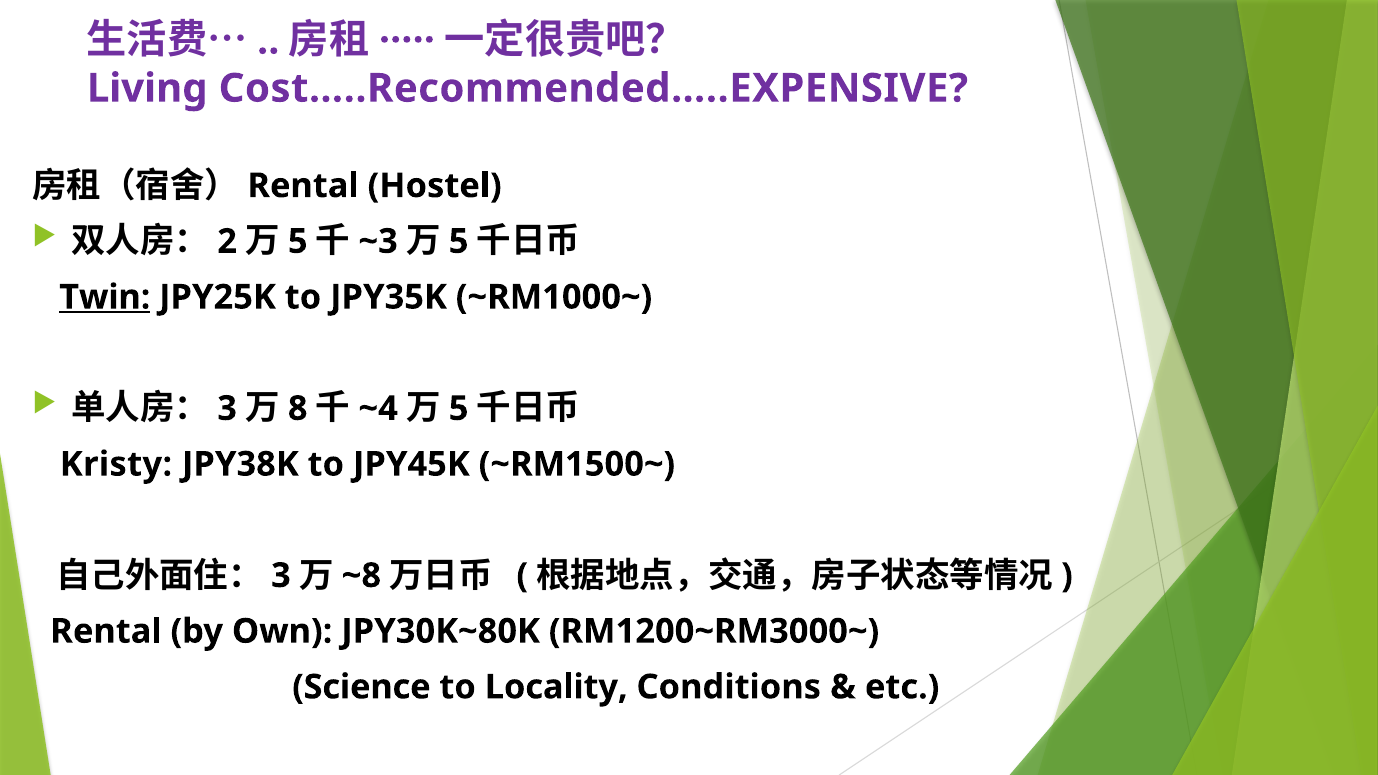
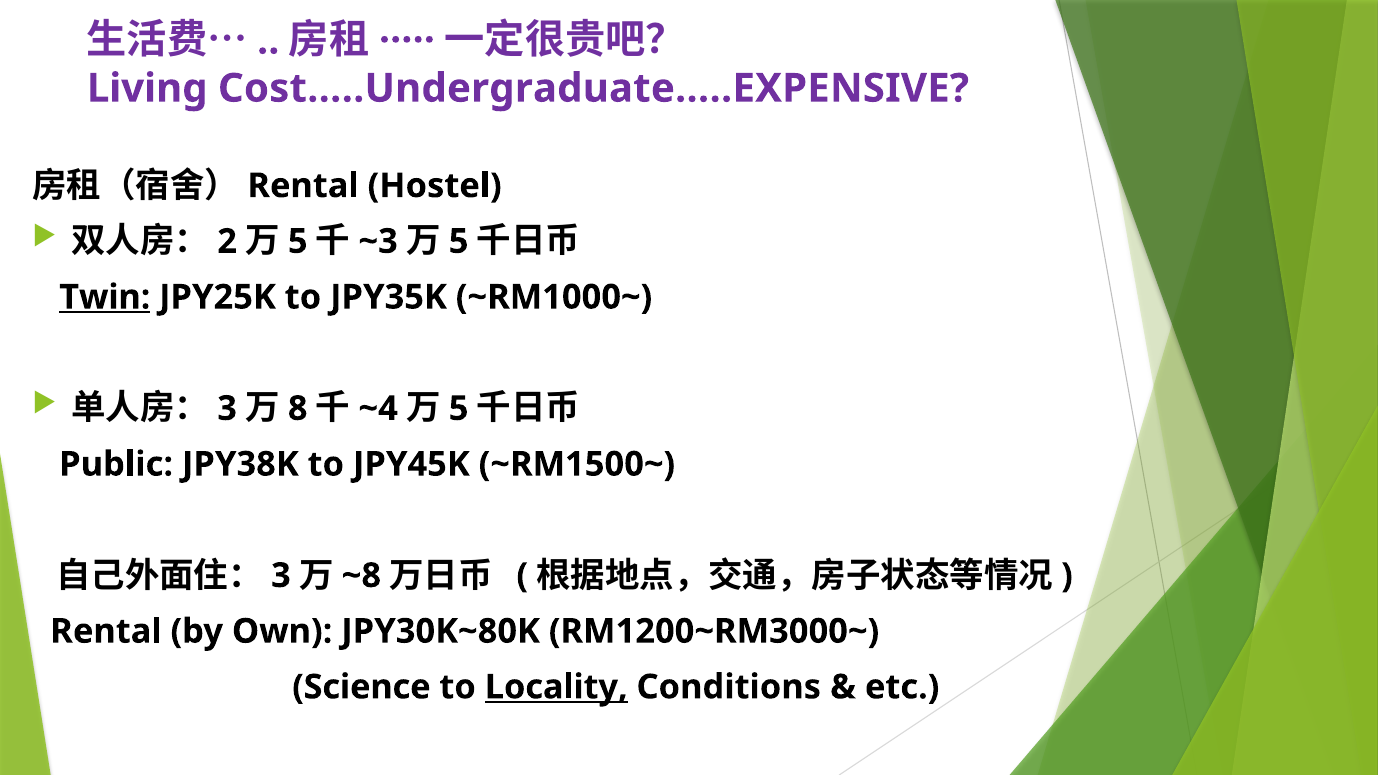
Cost…..Recommended…..EXPENSIVE: Cost…..Recommended…..EXPENSIVE -> Cost…..Undergraduate…..EXPENSIVE
Kristy: Kristy -> Public
Locality underline: none -> present
